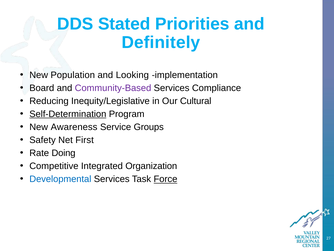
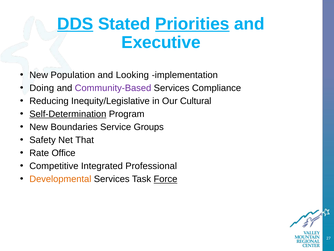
DDS underline: none -> present
Priorities underline: none -> present
Definitely: Definitely -> Executive
Board: Board -> Doing
Awareness: Awareness -> Boundaries
First: First -> That
Doing: Doing -> Office
Organization: Organization -> Professional
Developmental colour: blue -> orange
